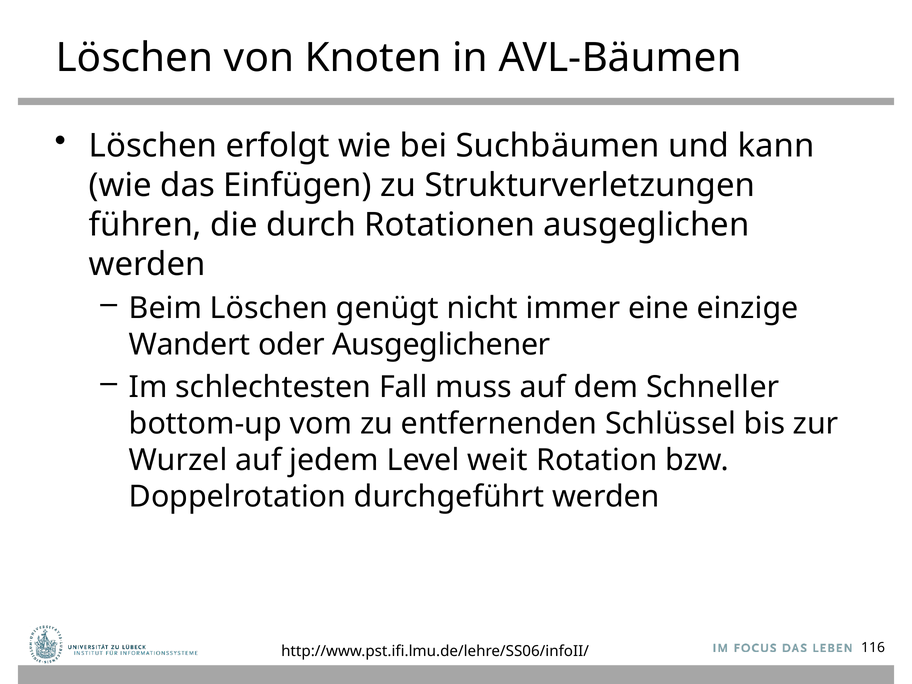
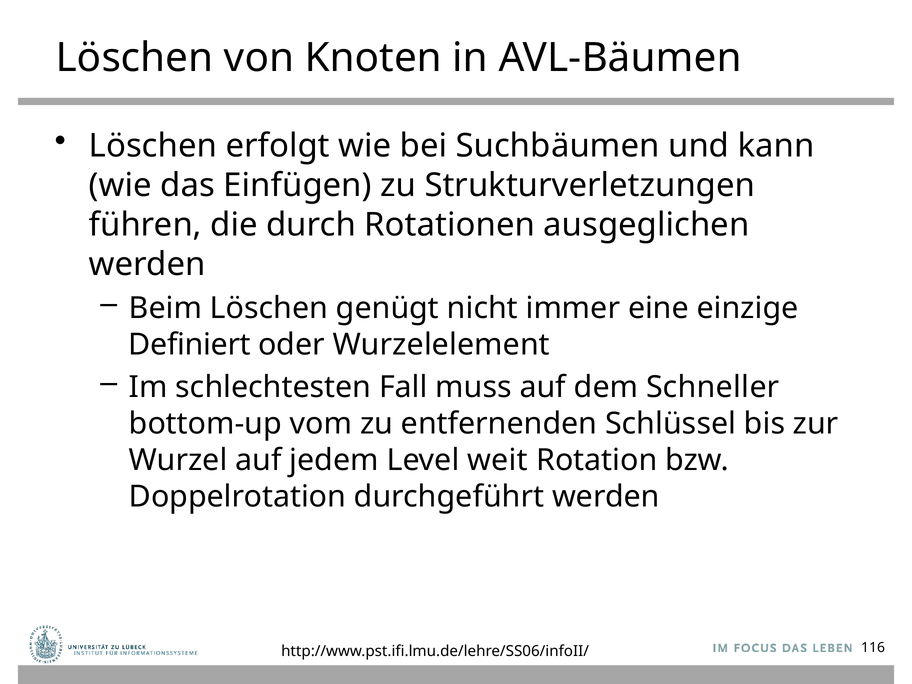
Wandert: Wandert -> Definiert
Ausgeglichener: Ausgeglichener -> Wurzelelement
